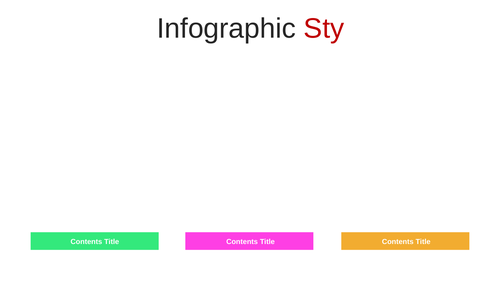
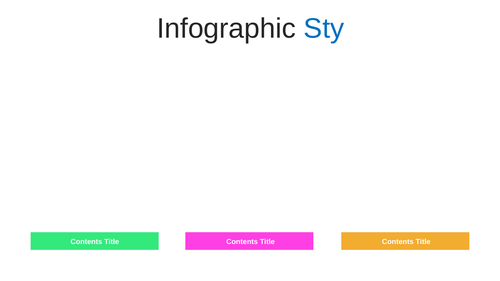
Sty colour: red -> blue
